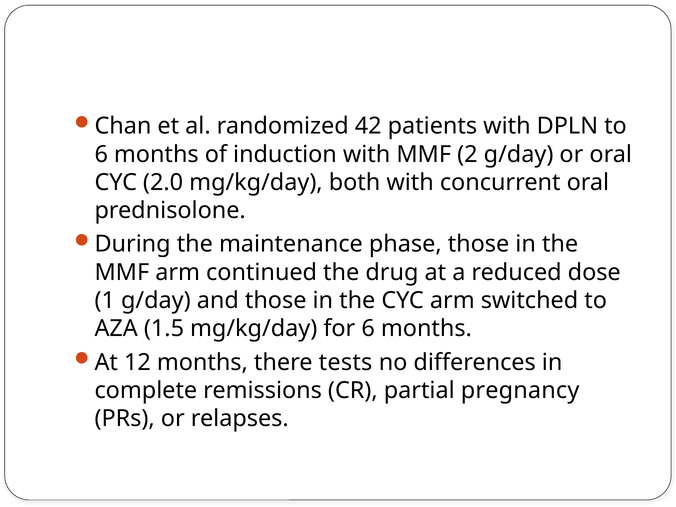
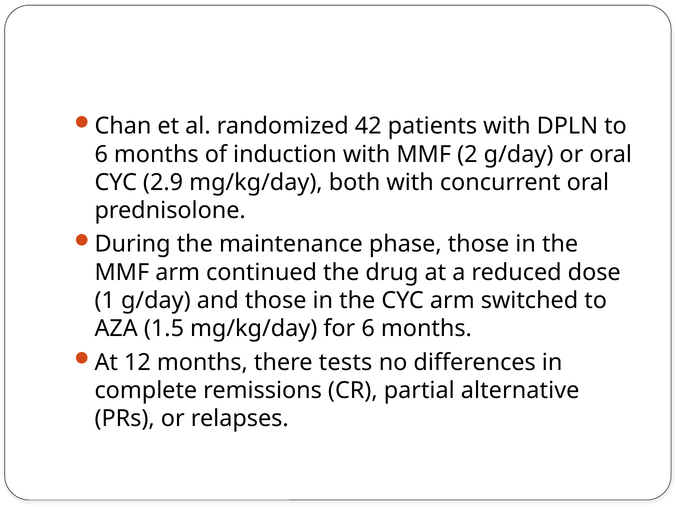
2.0: 2.0 -> 2.9
pregnancy: pregnancy -> alternative
